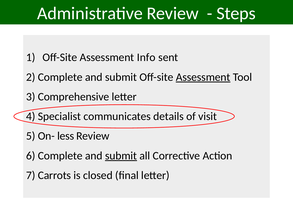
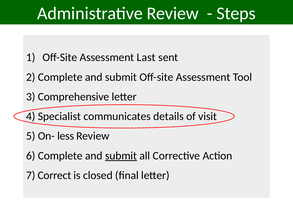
Info: Info -> Last
Assessment at (203, 77) underline: present -> none
Carrots: Carrots -> Correct
